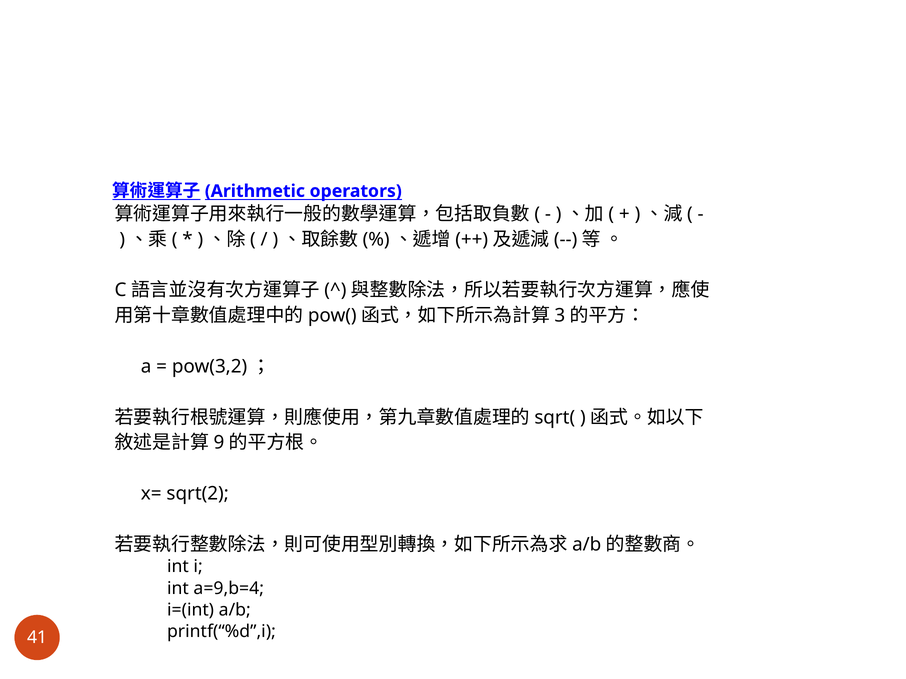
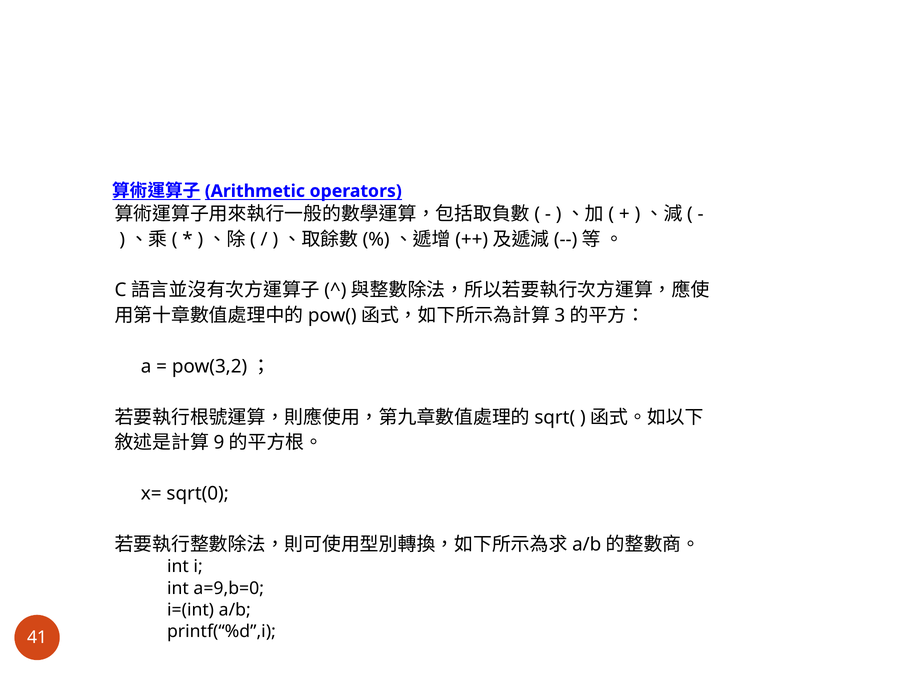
sqrt(2: sqrt(2 -> sqrt(0
a=9,b=4: a=9,b=4 -> a=9,b=0
